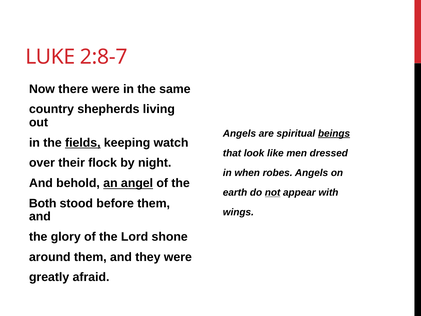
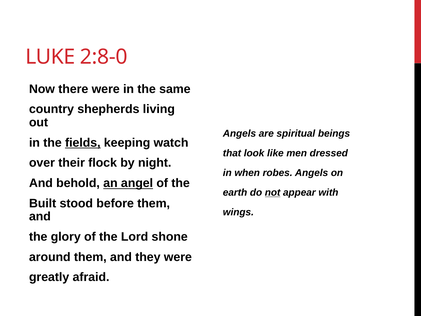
2:8-7: 2:8-7 -> 2:8-0
beings underline: present -> none
Both: Both -> Built
